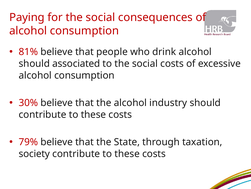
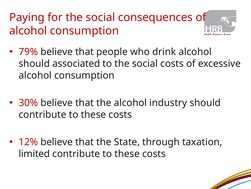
81%: 81% -> 79%
79%: 79% -> 12%
society: society -> limited
